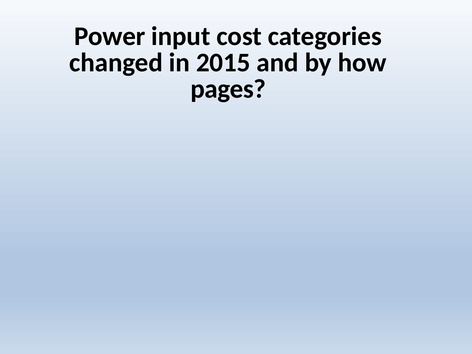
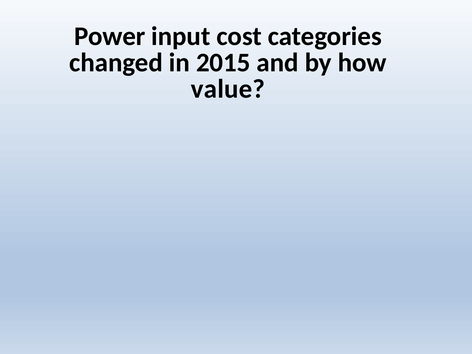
pages: pages -> value
